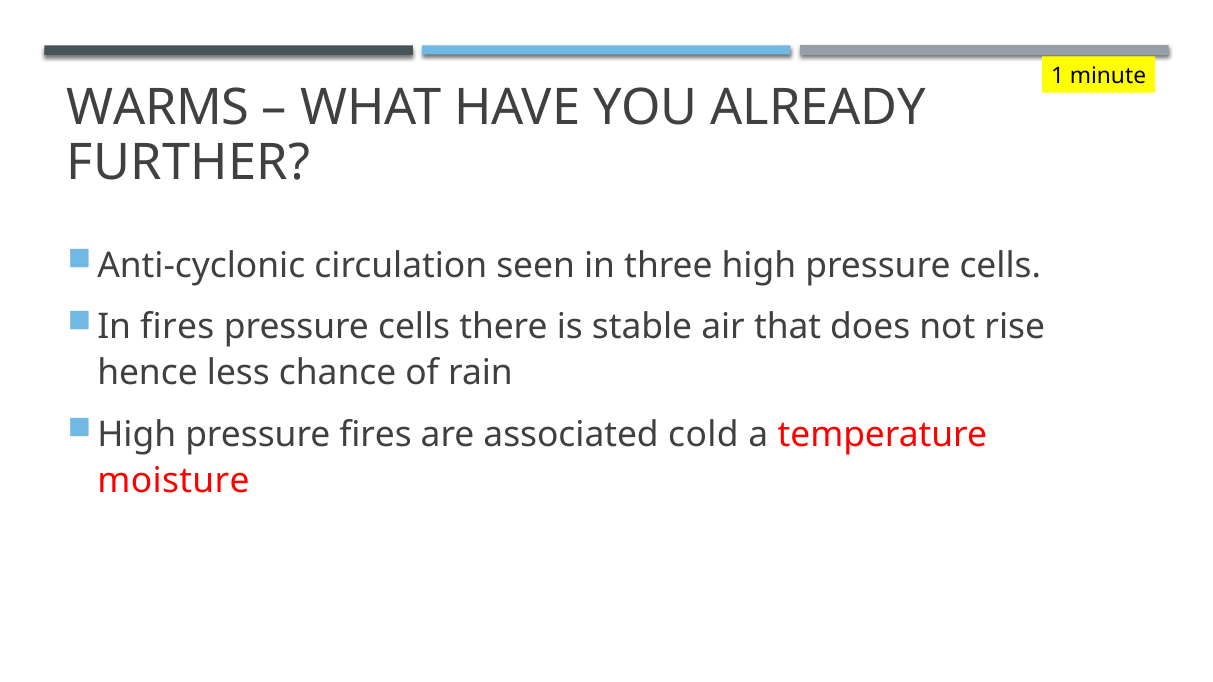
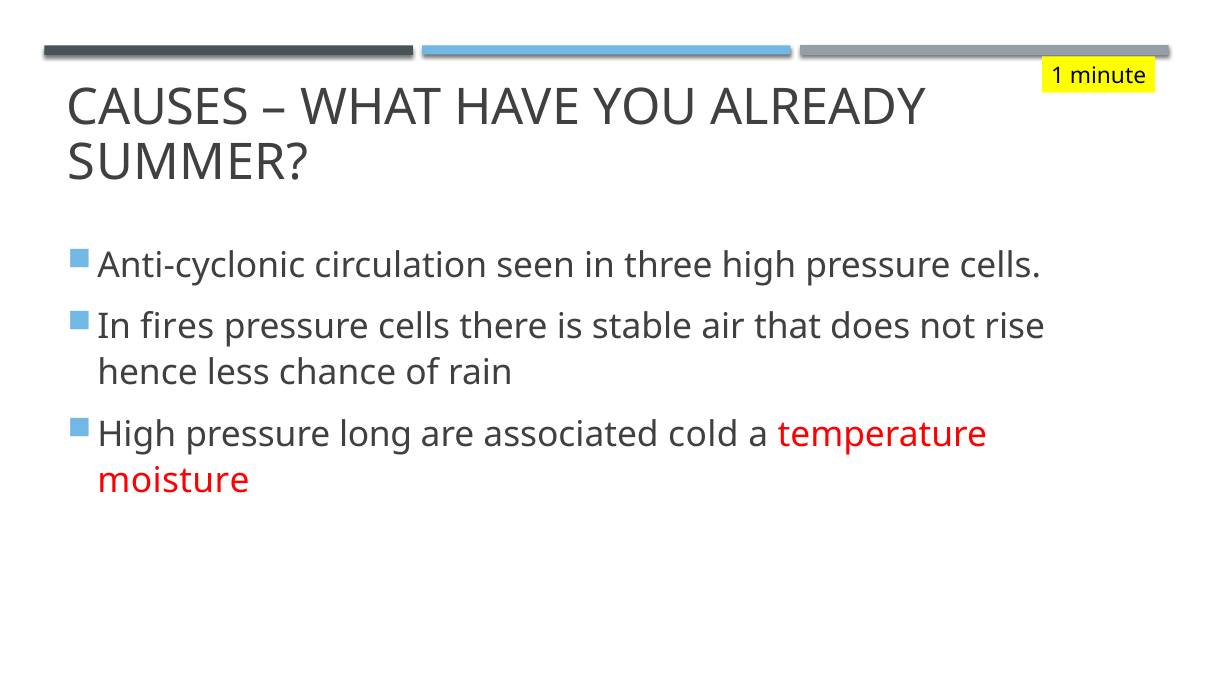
WARMS: WARMS -> CAUSES
FURTHER: FURTHER -> SUMMER
pressure fires: fires -> long
